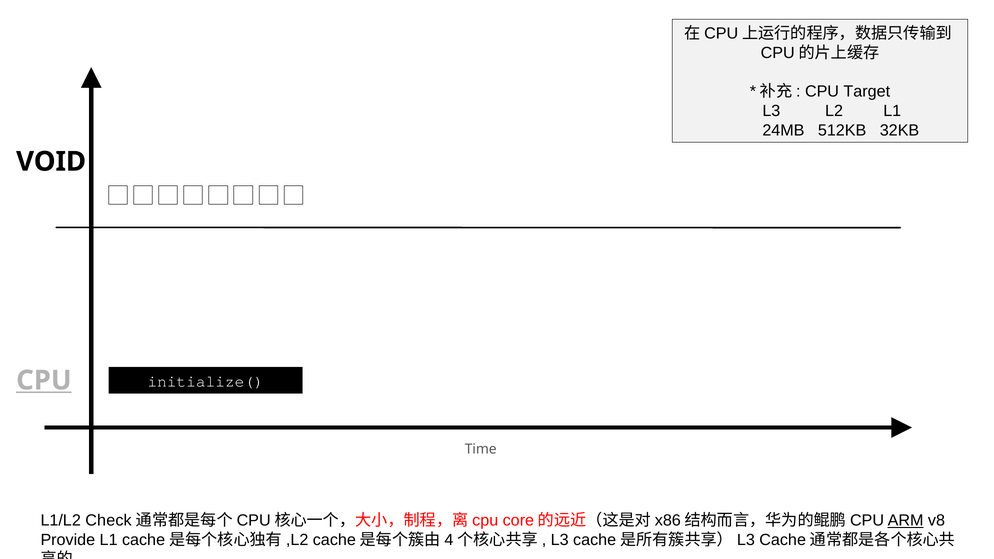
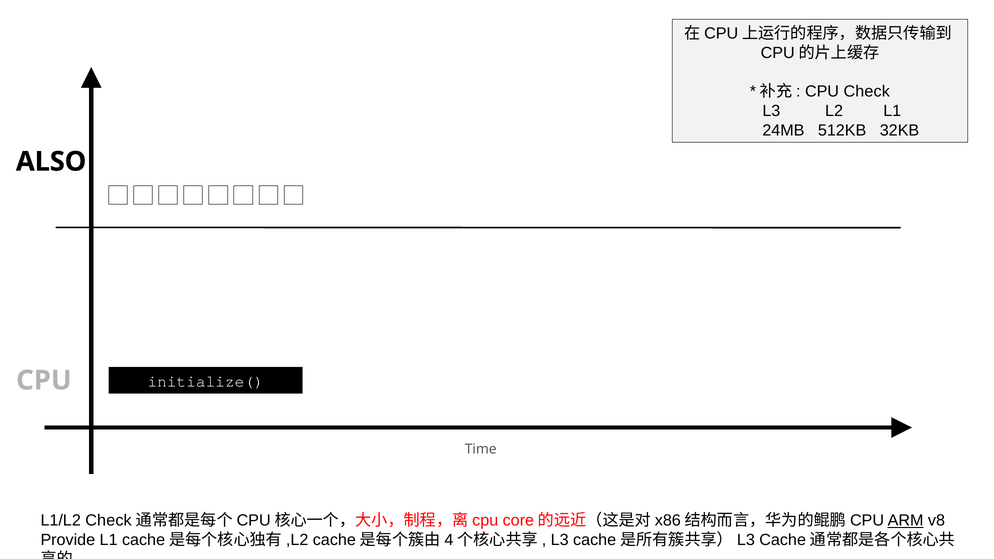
CPU Target: Target -> Check
VOID: VOID -> ALSO
CPU at (44, 380) underline: present -> none
